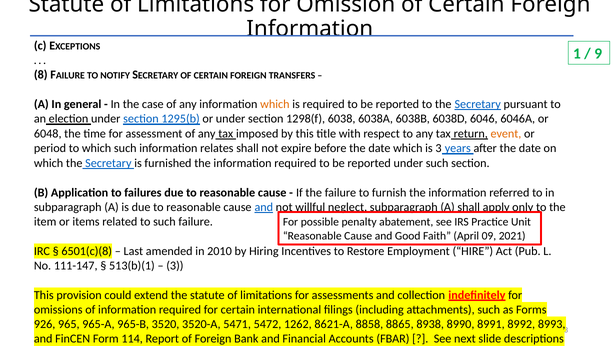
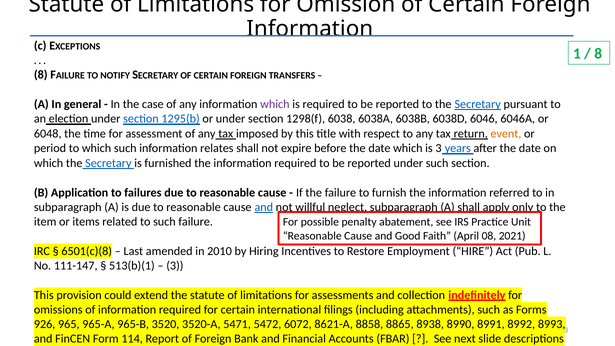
9 at (598, 54): 9 -> 8
which at (275, 104) colour: orange -> purple
09: 09 -> 08
1262: 1262 -> 6072
